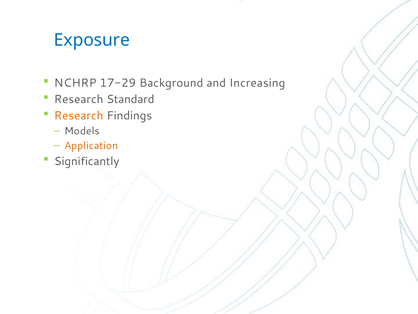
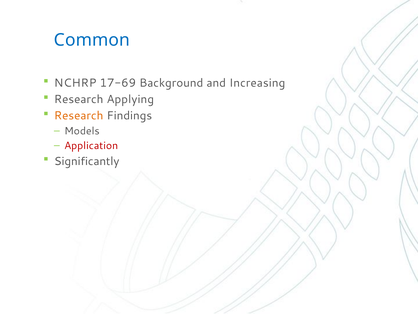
Exposure: Exposure -> Common
17-29: 17-29 -> 17-69
Standard: Standard -> Applying
Application colour: orange -> red
